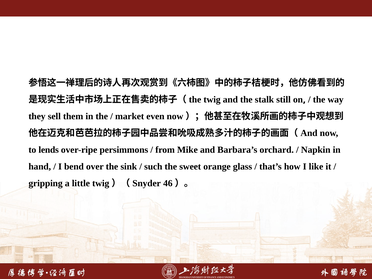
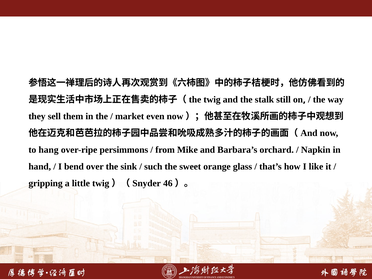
lends: lends -> hang
